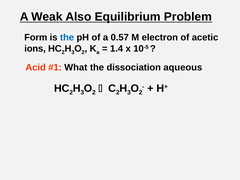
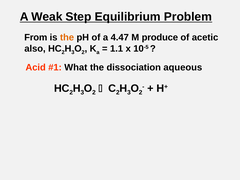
Also: Also -> Step
Form: Form -> From
the at (67, 37) colour: blue -> orange
0.57: 0.57 -> 4.47
electron: electron -> produce
ions: ions -> also
1.4: 1.4 -> 1.1
